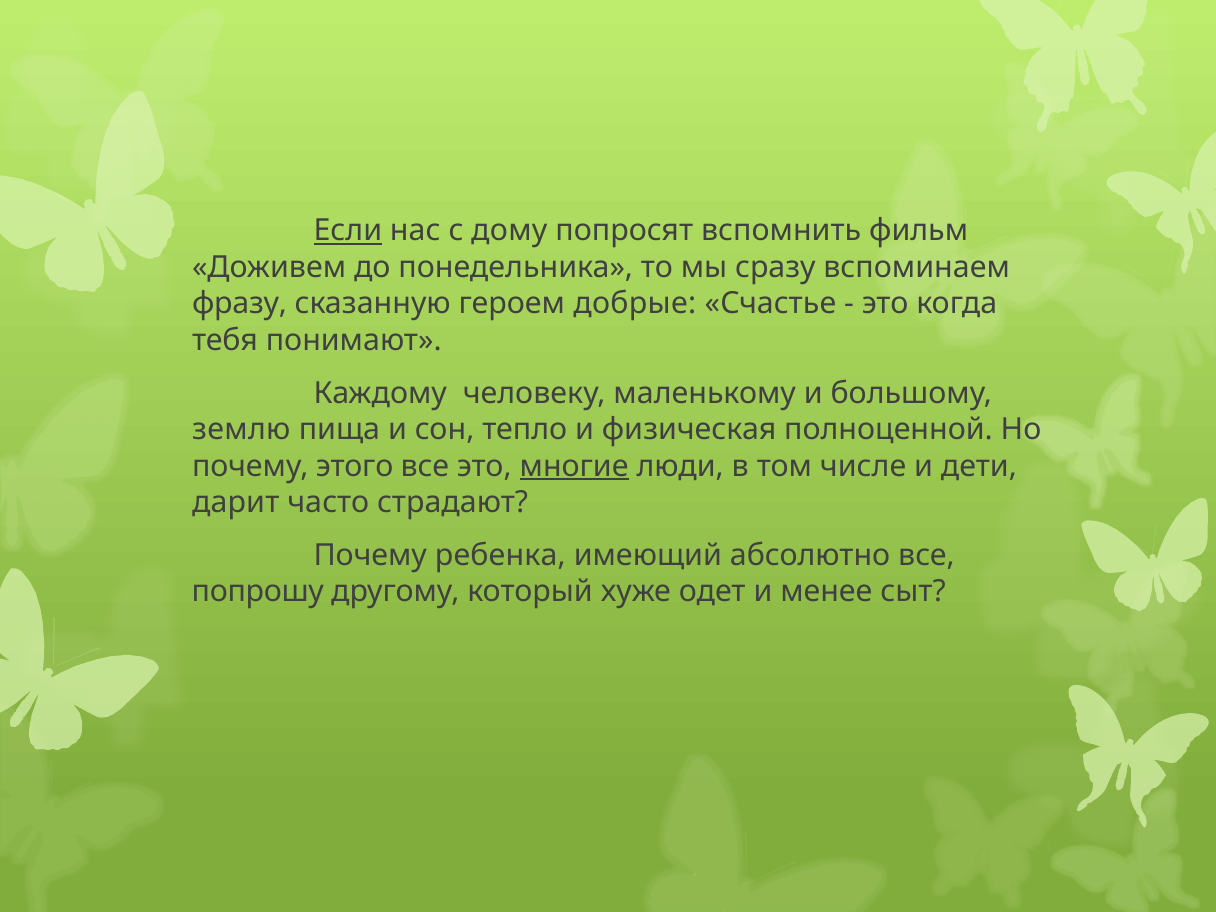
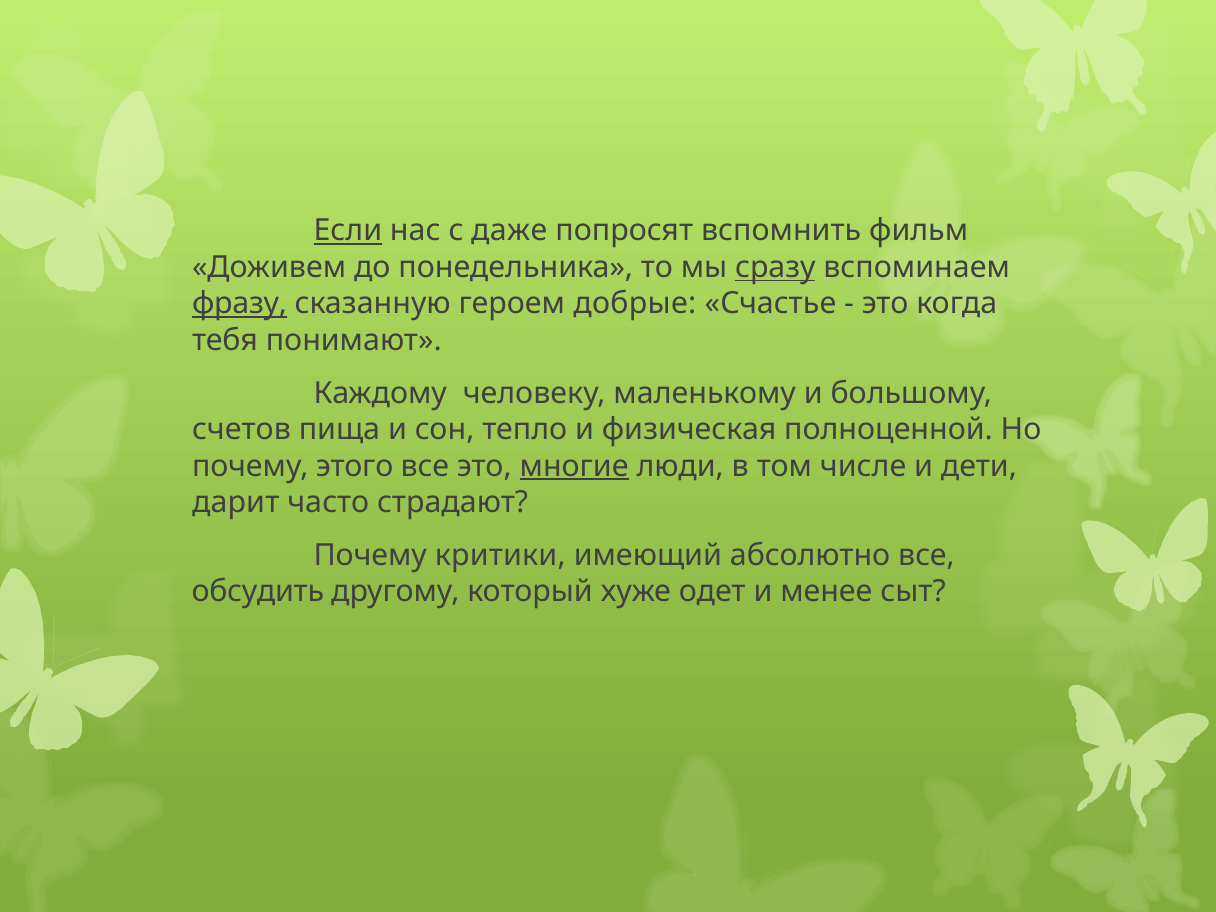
дому: дому -> даже
сразу underline: none -> present
фразу underline: none -> present
землю: землю -> счетов
ребенка: ребенка -> критики
попрошу: попрошу -> обсудить
